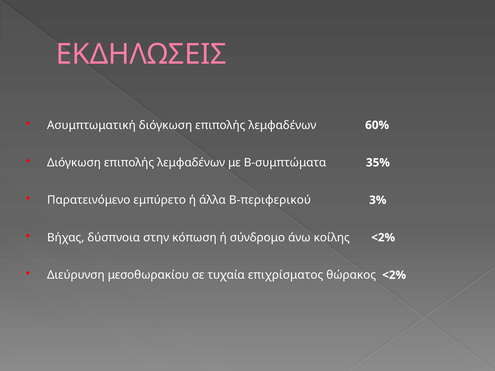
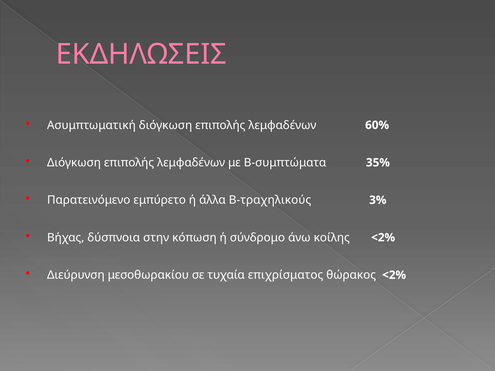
Β-περιφερικού: Β-περιφερικού -> Β-τραχηλικούς
